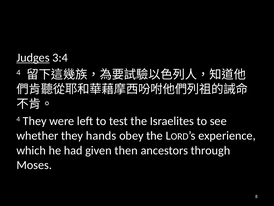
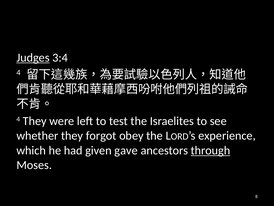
hands: hands -> forgot
then: then -> gave
through underline: none -> present
